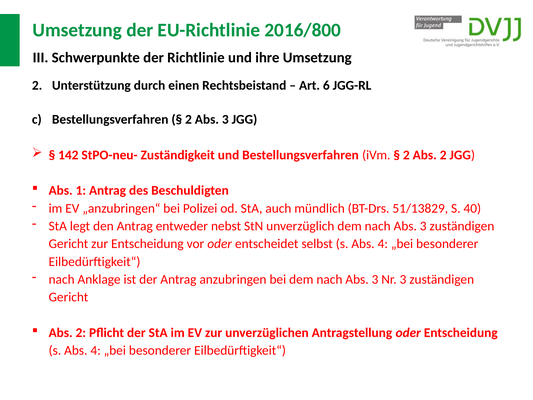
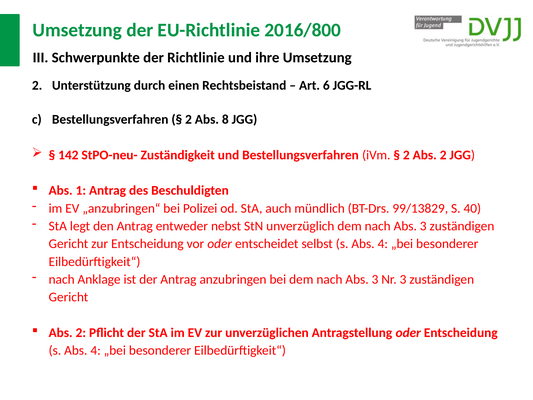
2 Abs 3: 3 -> 8
51/13829: 51/13829 -> 99/13829
